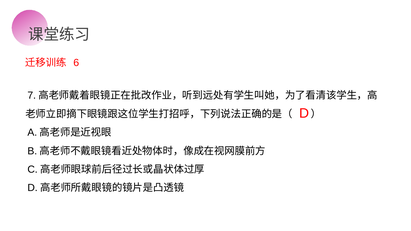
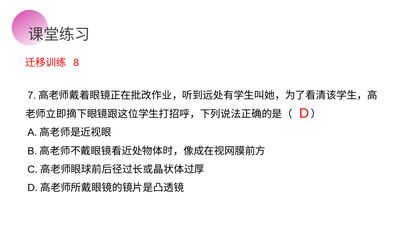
6: 6 -> 8
